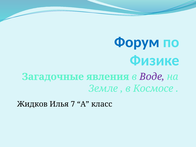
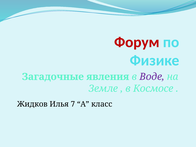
Форум colour: blue -> red
